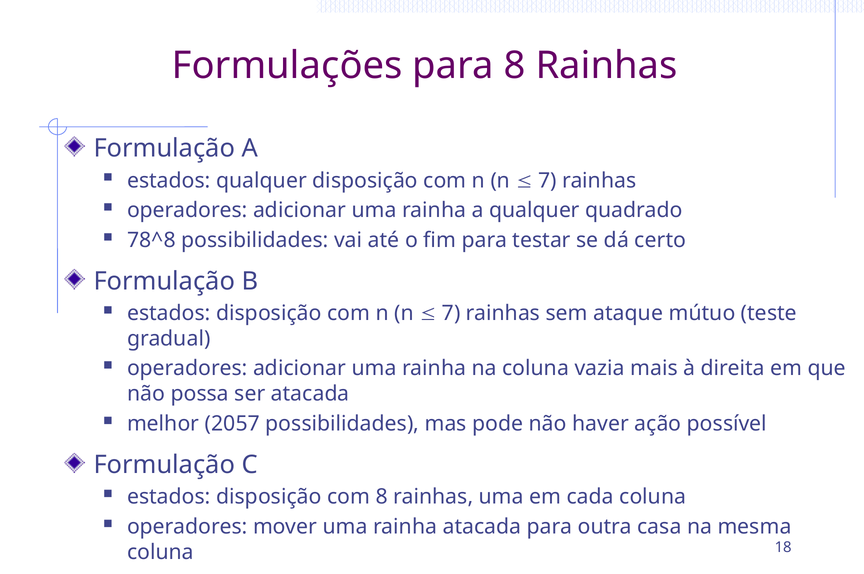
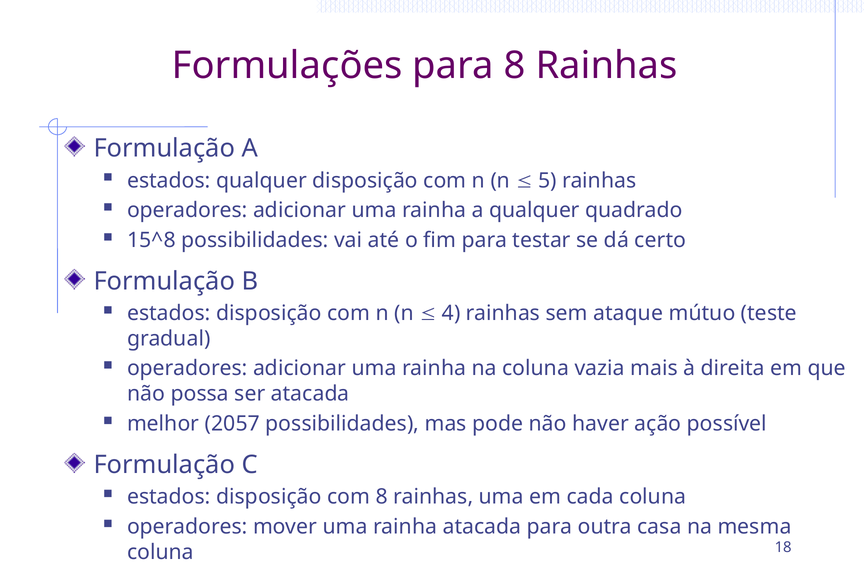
7 at (547, 180): 7 -> 5
78^8: 78^8 -> 15^8
7 at (451, 313): 7 -> 4
